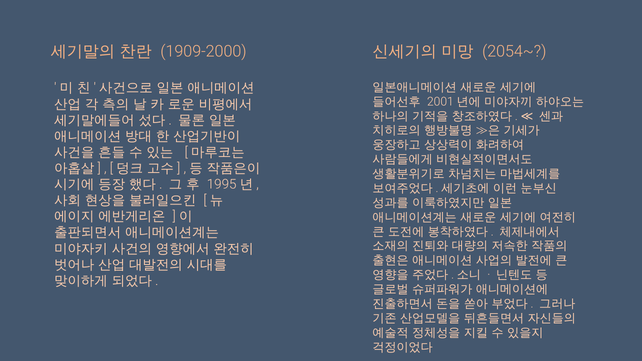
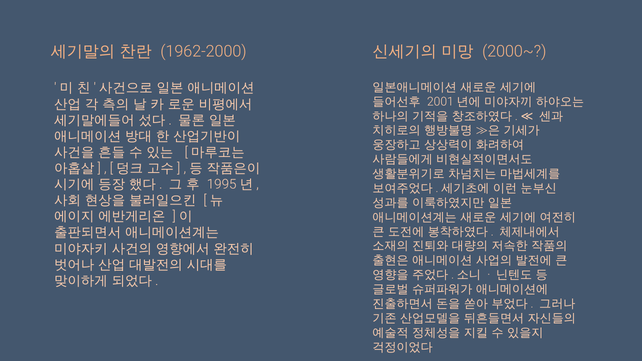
1909-2000: 1909-2000 -> 1962-2000
2054~: 2054~ -> 2000~
